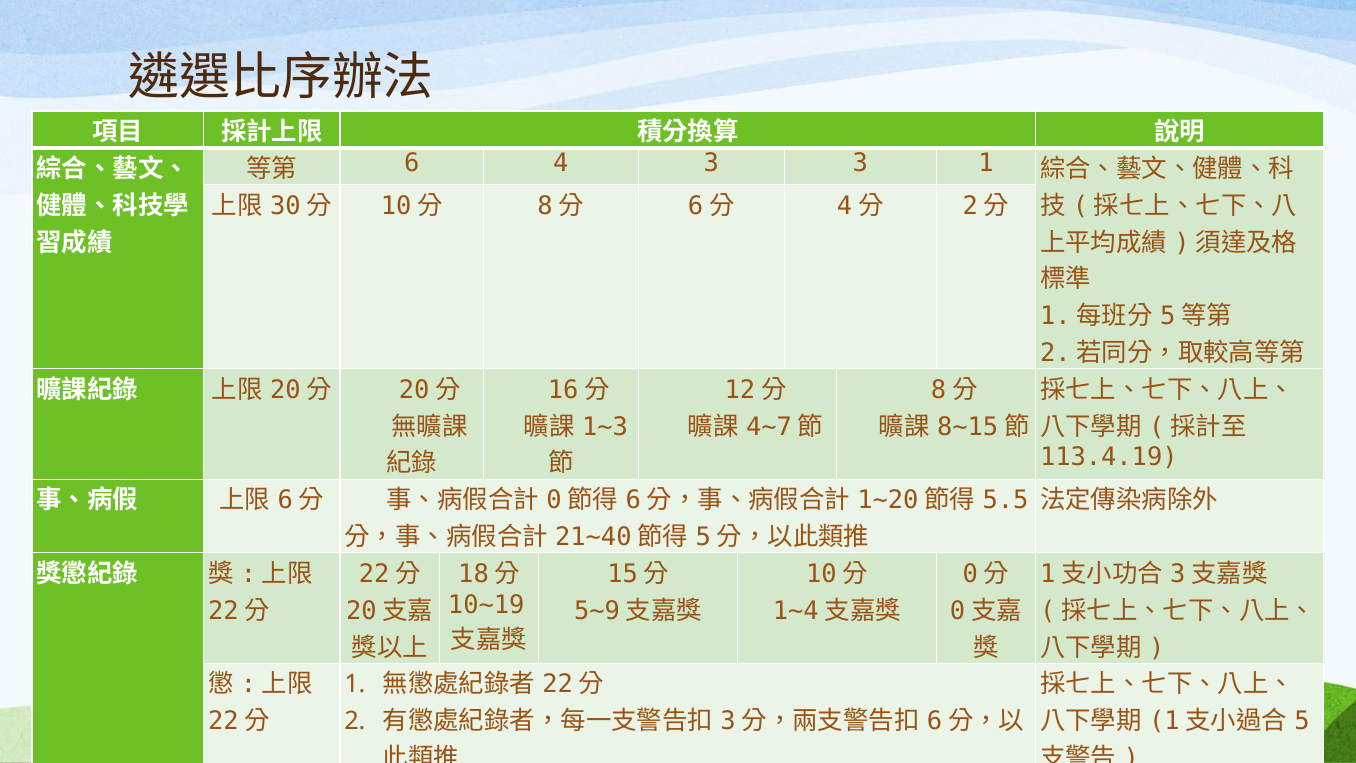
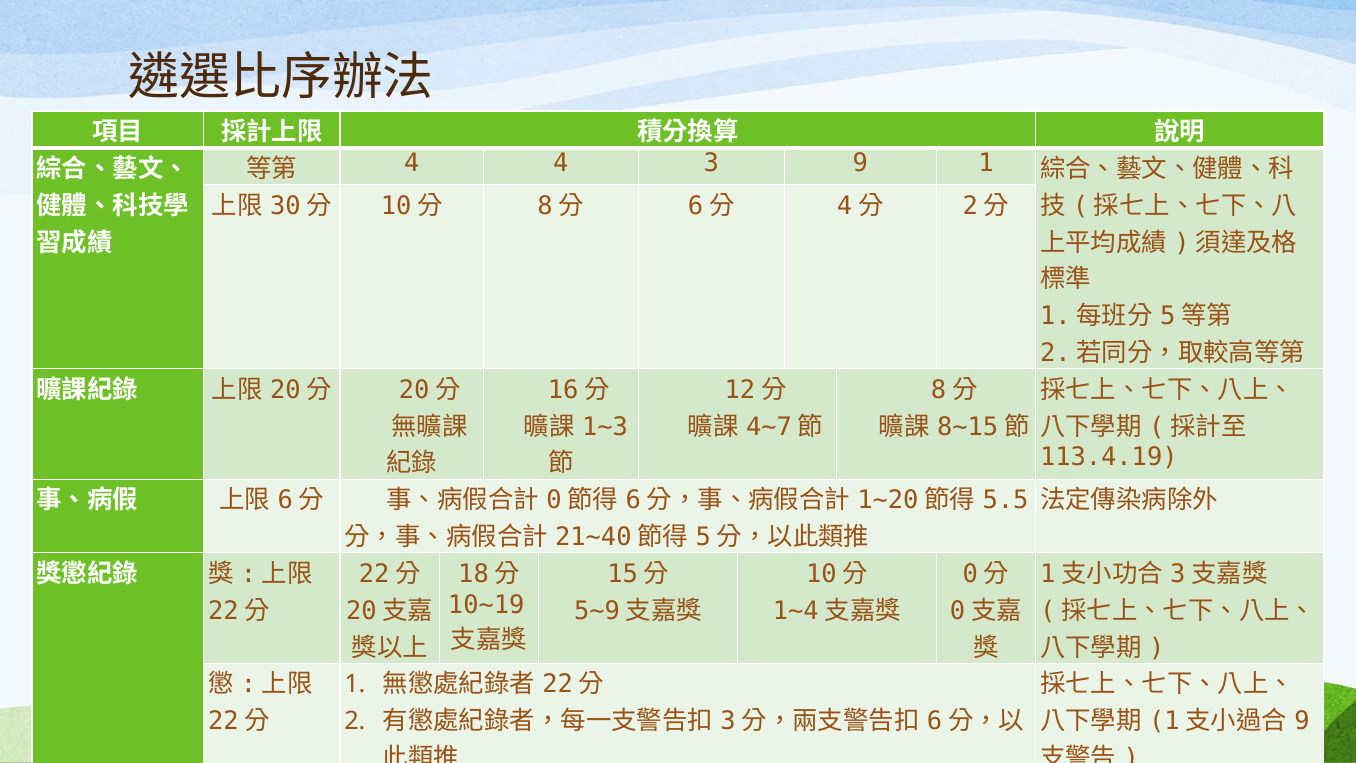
6 at (412, 163): 6 -> 4
3 3: 3 -> 9
5 at (1302, 721): 5 -> 9
